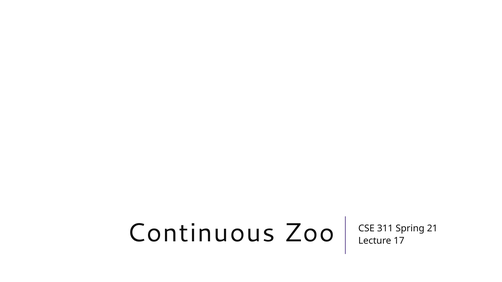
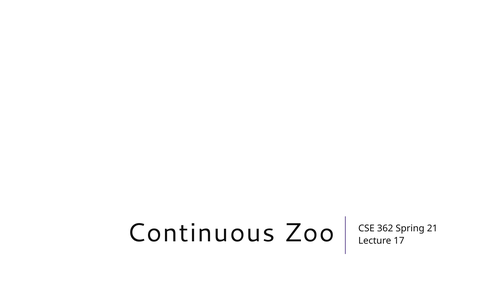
311: 311 -> 362
